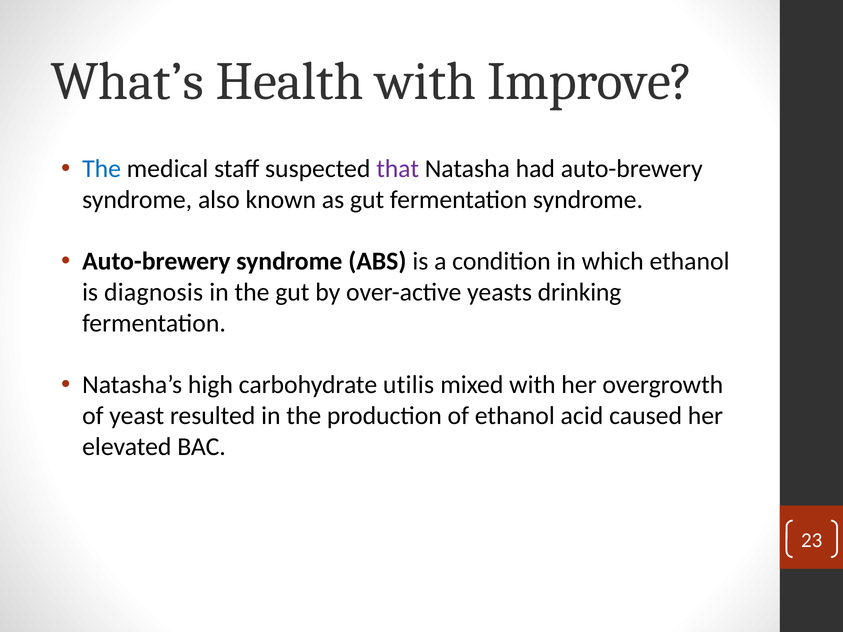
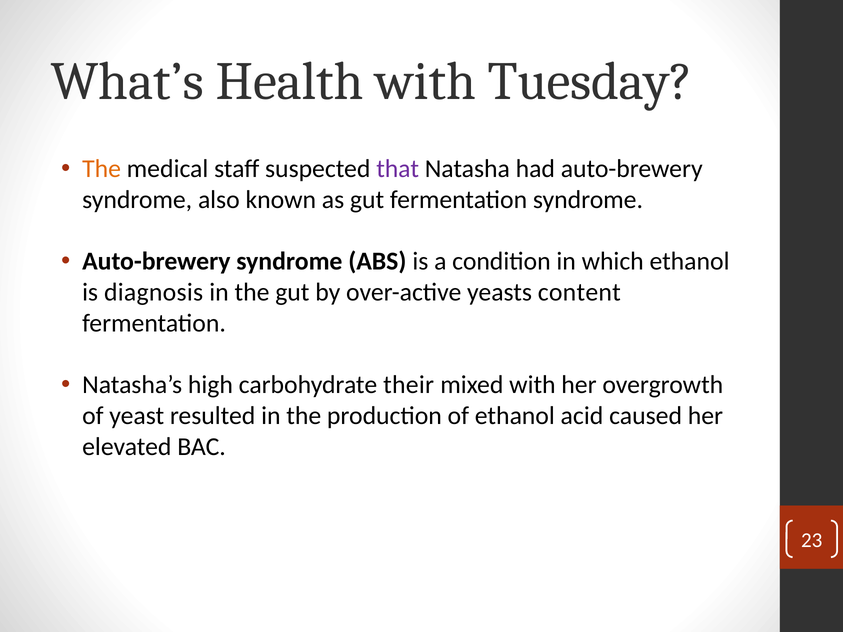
Improve: Improve -> Tuesday
The at (102, 169) colour: blue -> orange
drinking: drinking -> content
utilis: utilis -> their
